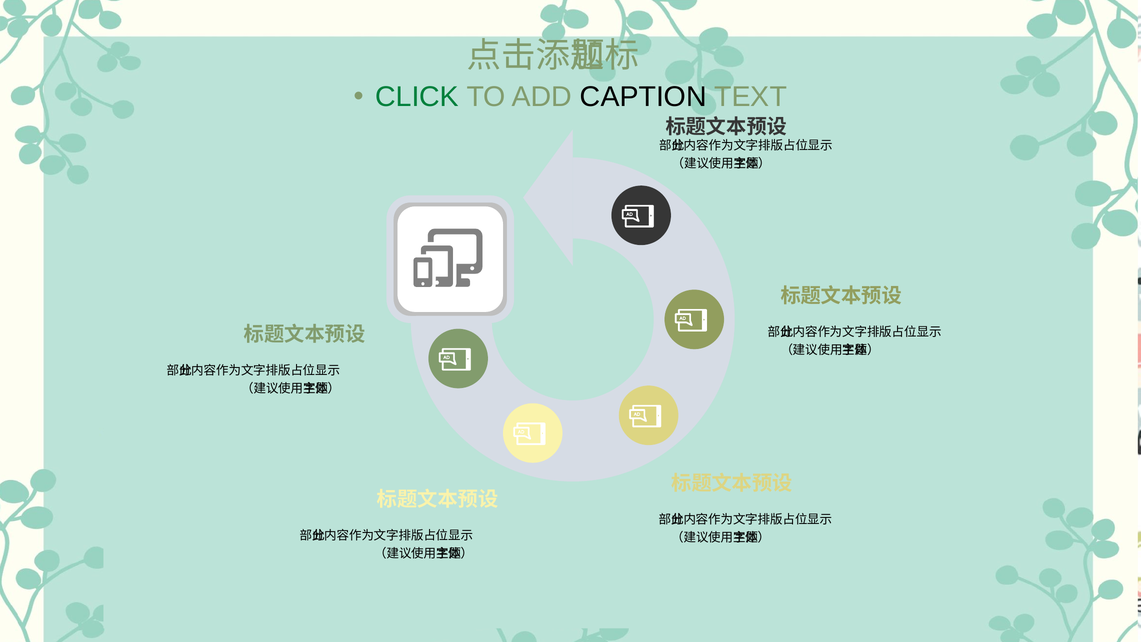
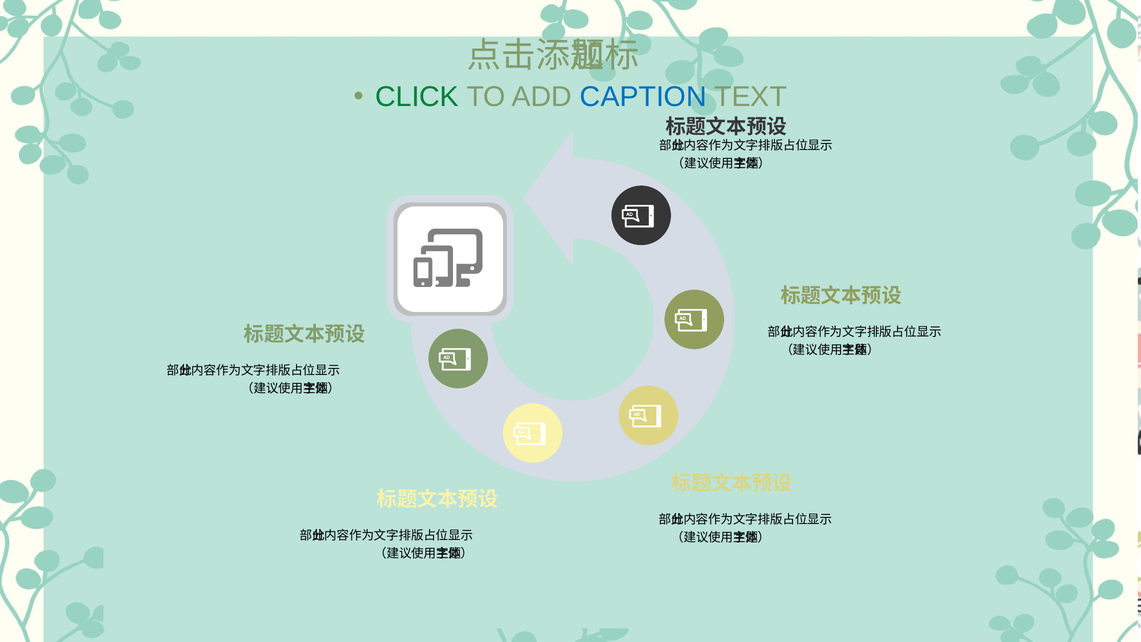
CAPTION colour: black -> blue
